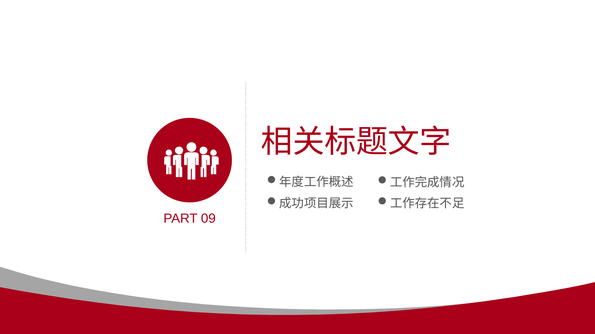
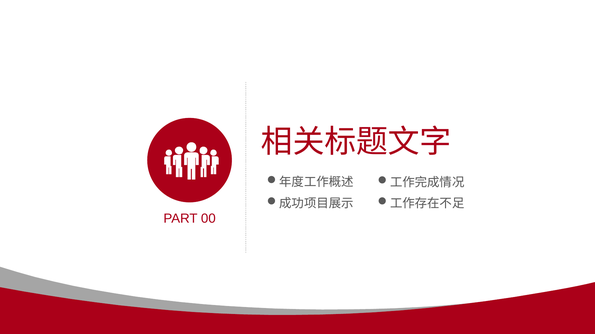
09: 09 -> 00
